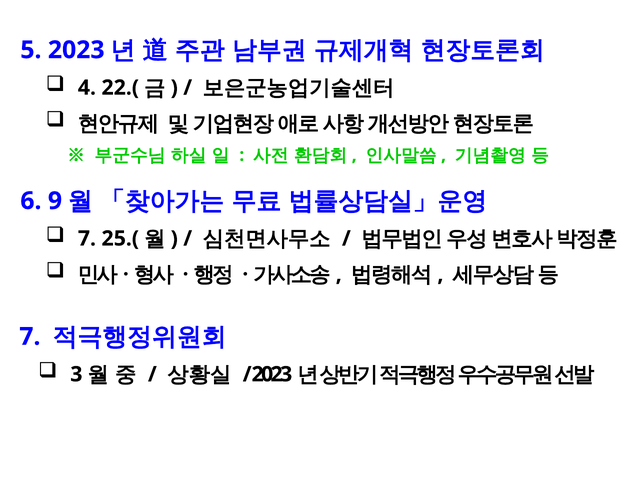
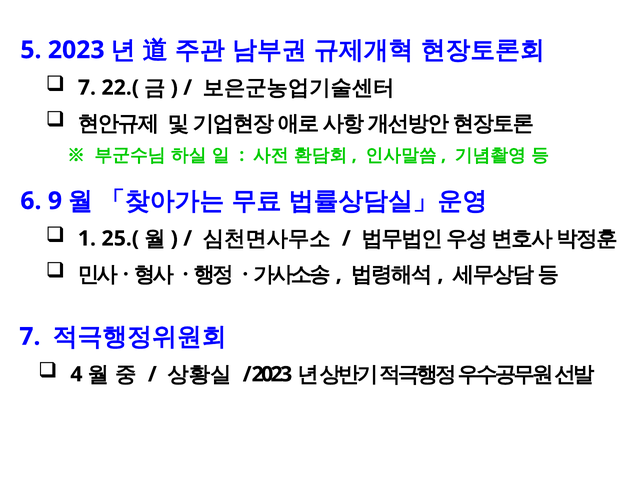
4 at (87, 88): 4 -> 7
7 at (87, 239): 7 -> 1
3: 3 -> 4
